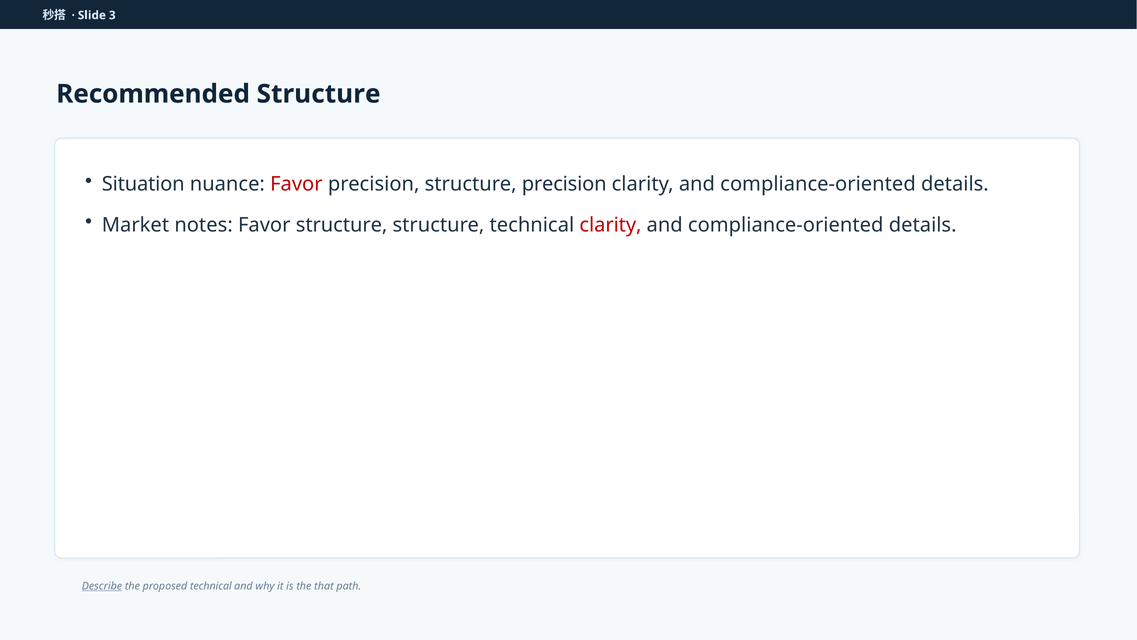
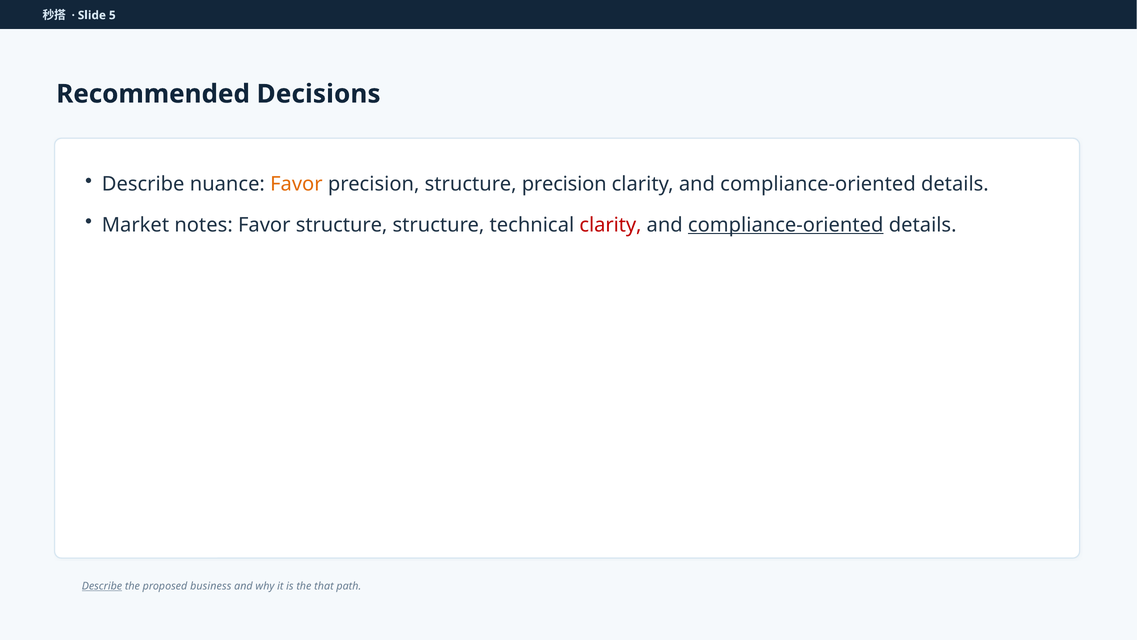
3: 3 -> 5
Recommended Structure: Structure -> Decisions
Situation at (143, 184): Situation -> Describe
Favor at (296, 184) colour: red -> orange
compliance-oriented at (786, 225) underline: none -> present
proposed technical: technical -> business
